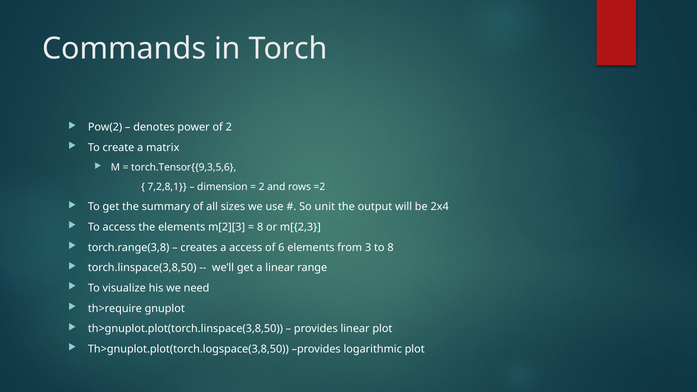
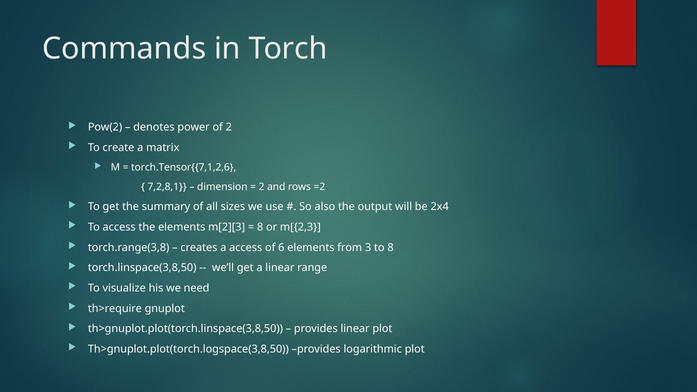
torch.Tensor{{9,3,5,6: torch.Tensor{{9,3,5,6 -> torch.Tensor{{7,1,2,6
unit: unit -> also
